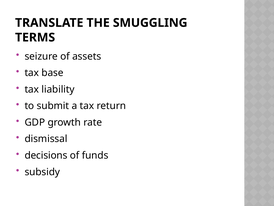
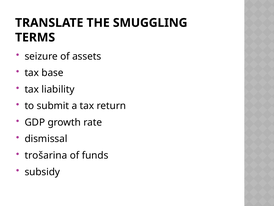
decisions: decisions -> trošarina
